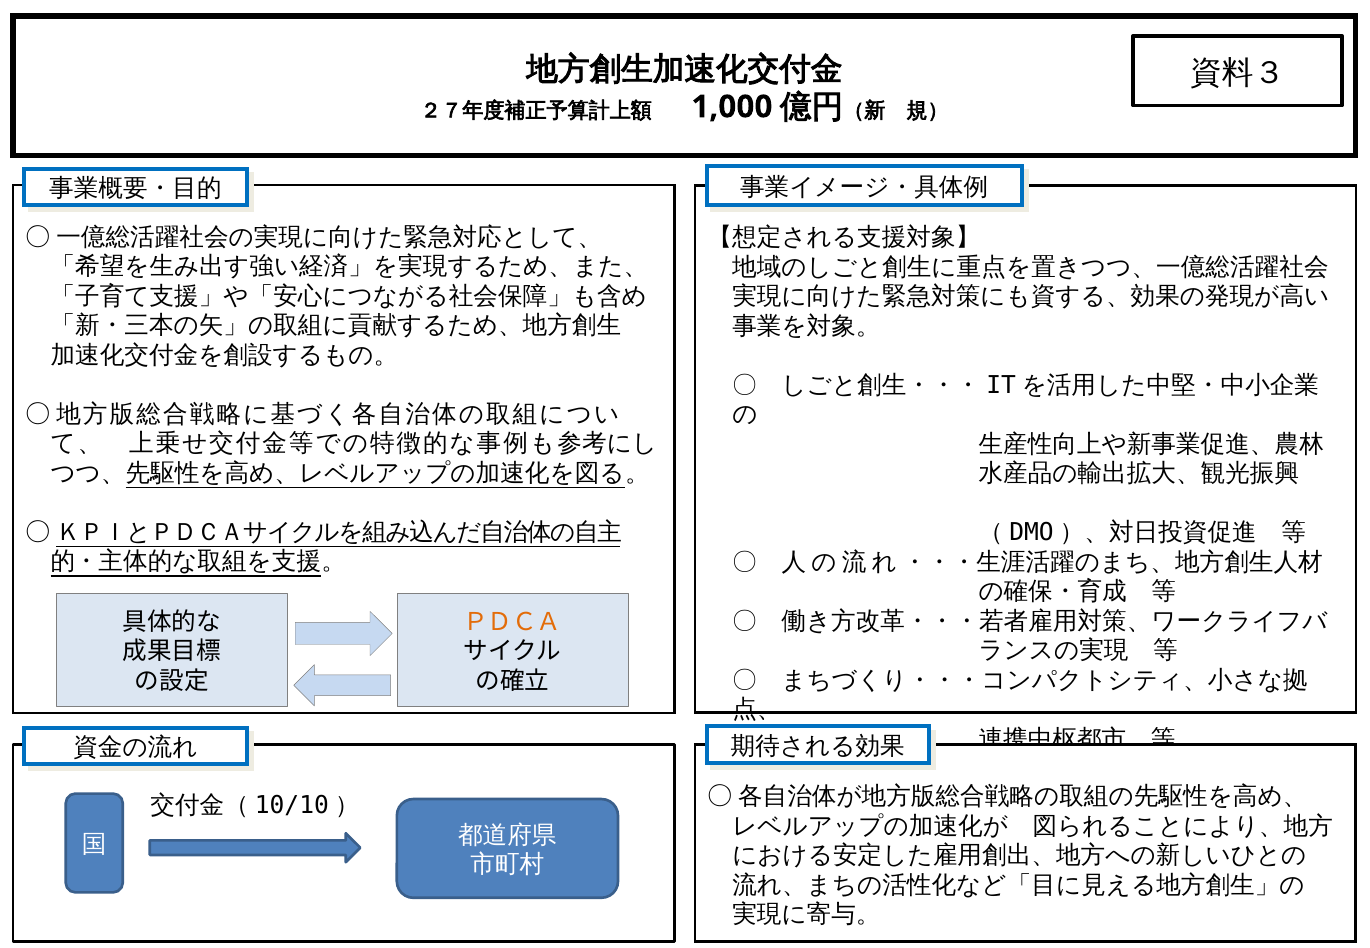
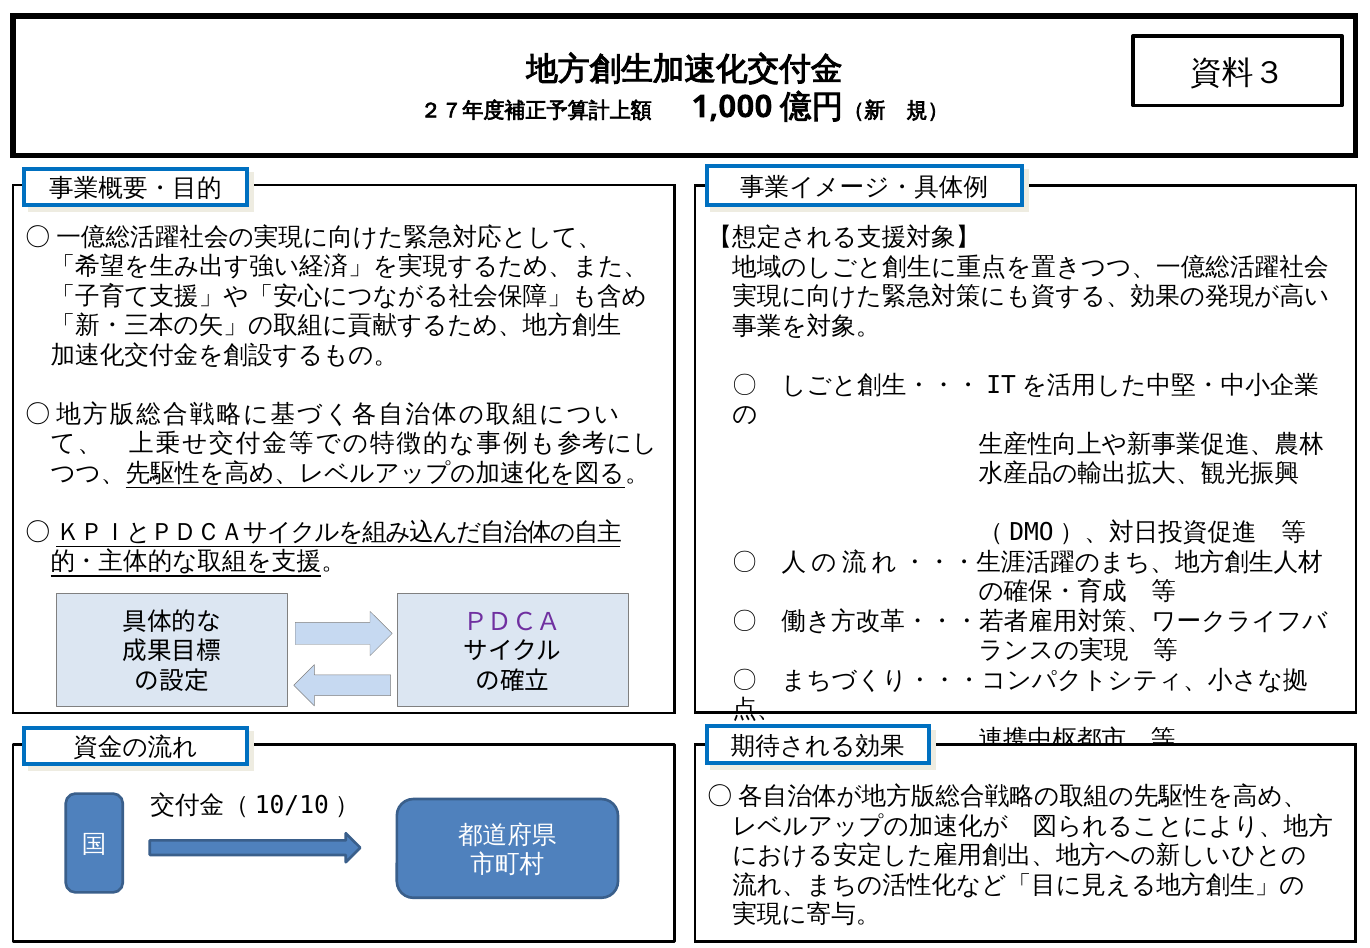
ＰＤＣＡ colour: orange -> purple
